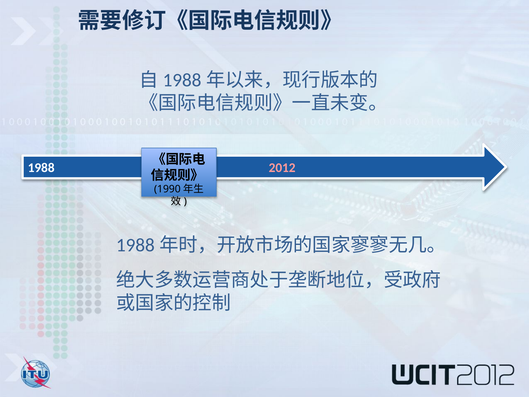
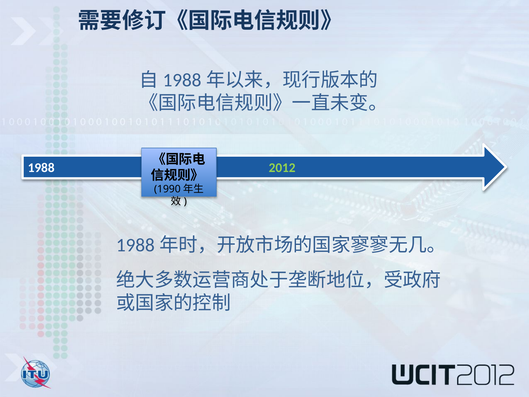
2012 colour: pink -> light green
